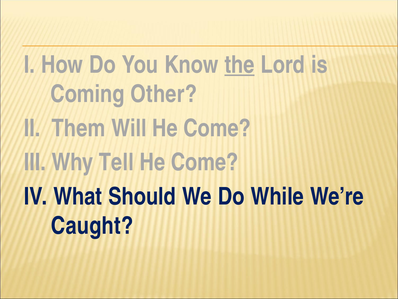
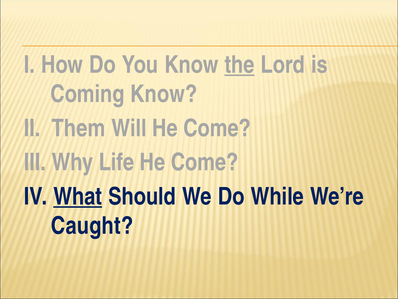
Coming Other: Other -> Know
Tell: Tell -> Life
What underline: none -> present
